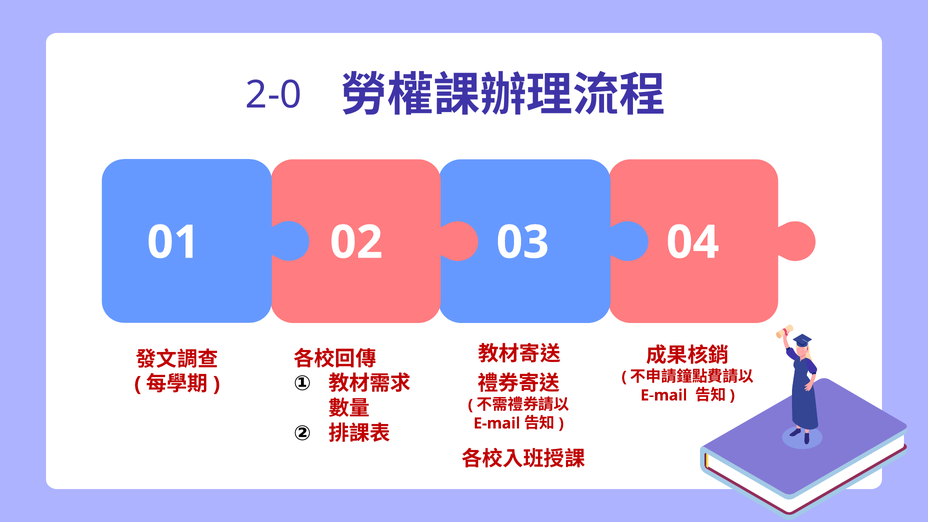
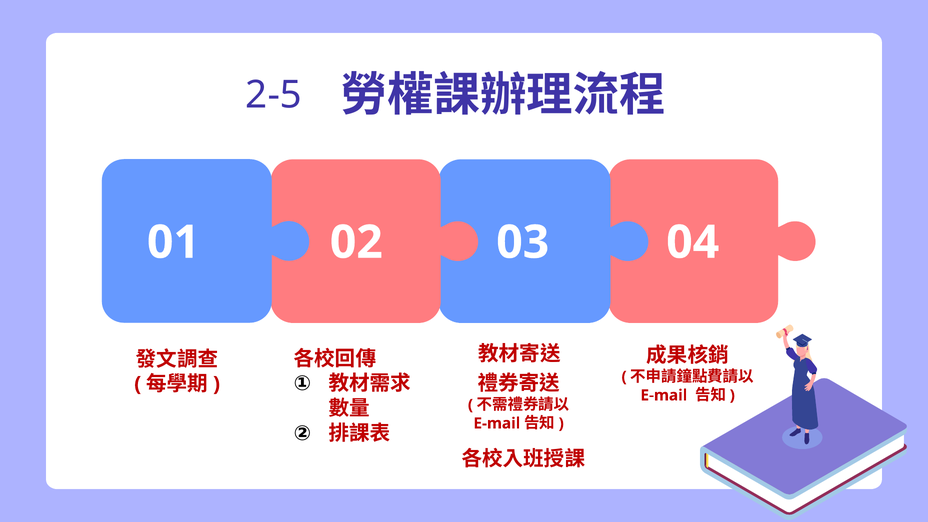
2-0: 2-0 -> 2-5
